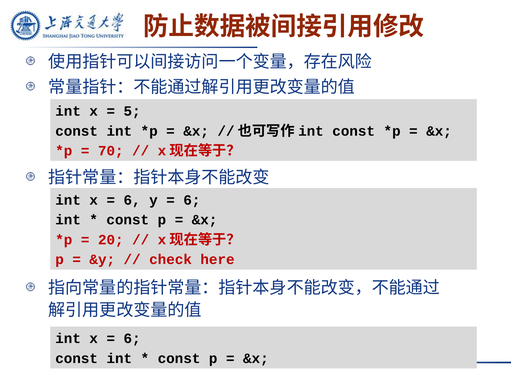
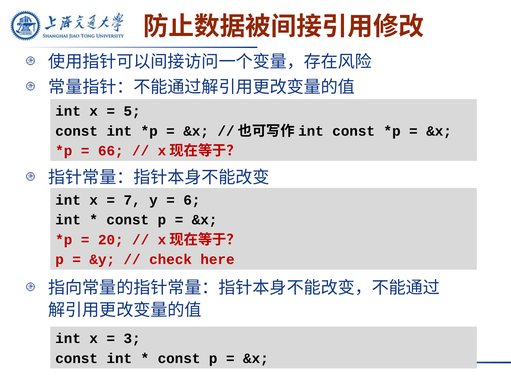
70: 70 -> 66
6 at (132, 200): 6 -> 7
6 at (132, 339): 6 -> 3
